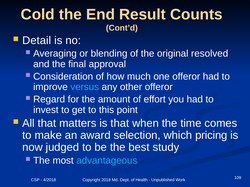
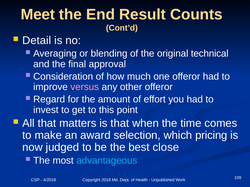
Cold: Cold -> Meet
resolved: resolved -> technical
versus colour: light blue -> pink
study: study -> close
